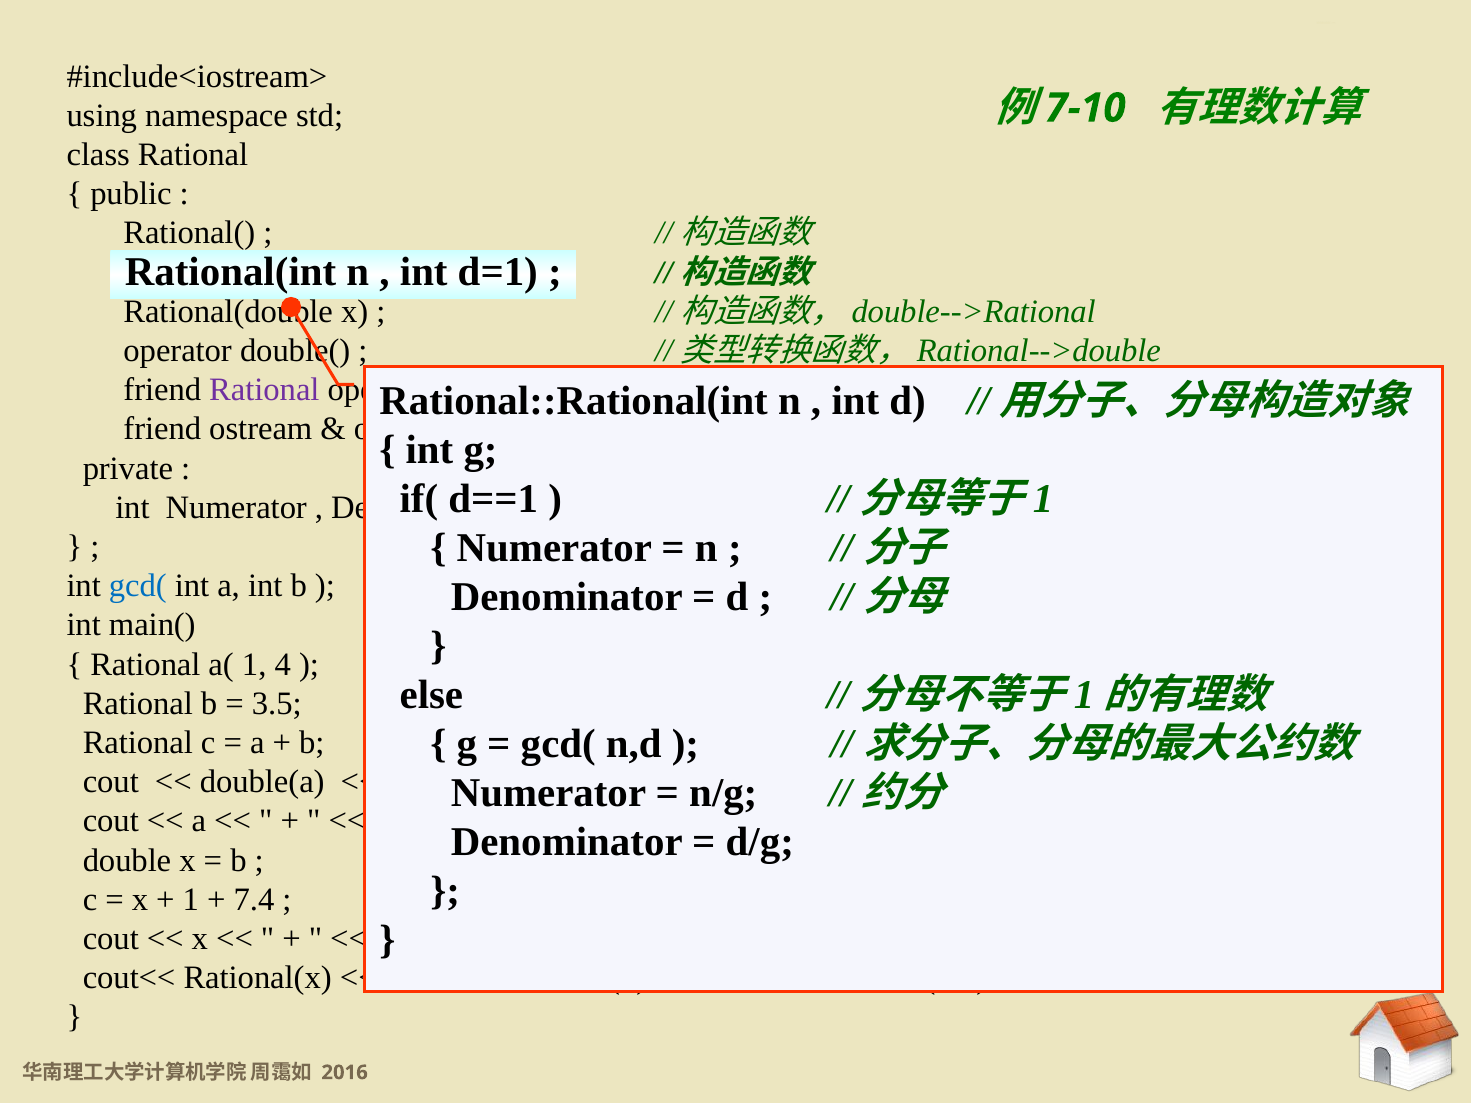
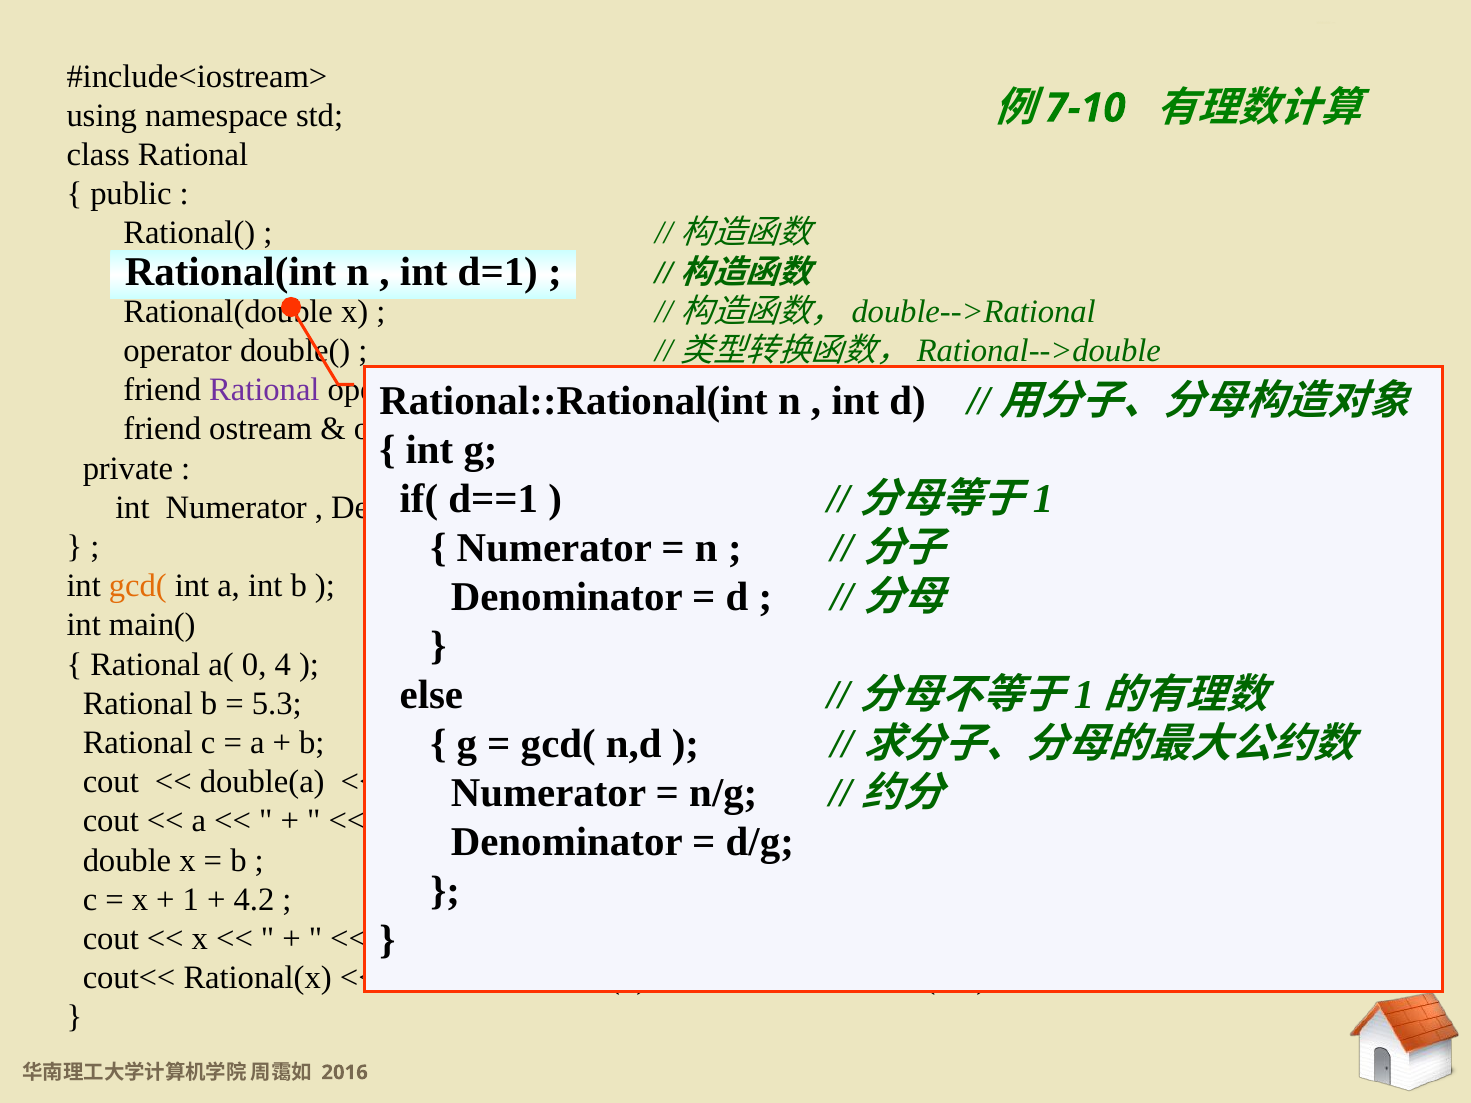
gcd( at (138, 586) colour: blue -> orange
a( 1: 1 -> 0
3.5: 3.5 -> 5.3
7.4: 7.4 -> 4.2
